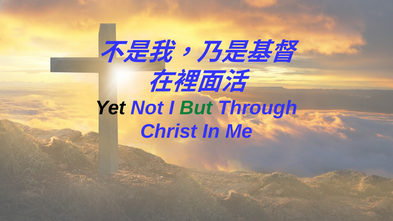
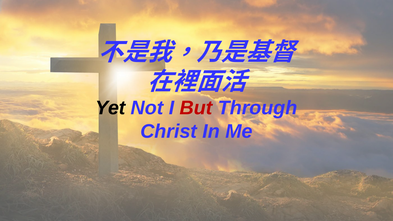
But colour: green -> red
